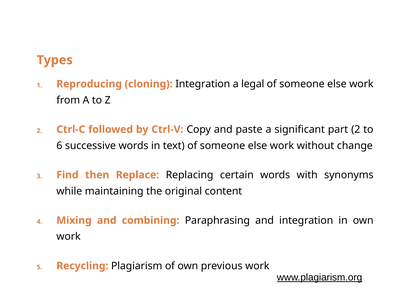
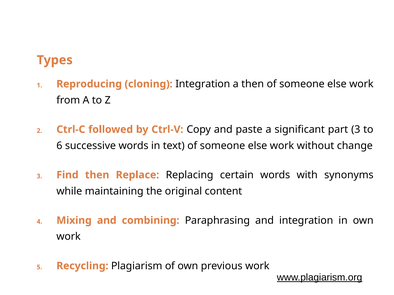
a legal: legal -> then
part 2: 2 -> 3
